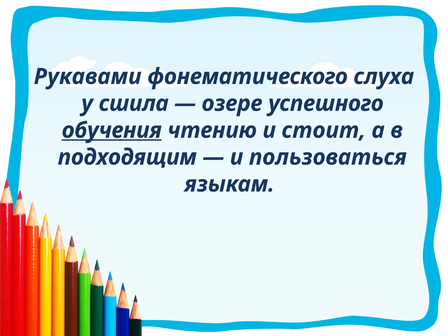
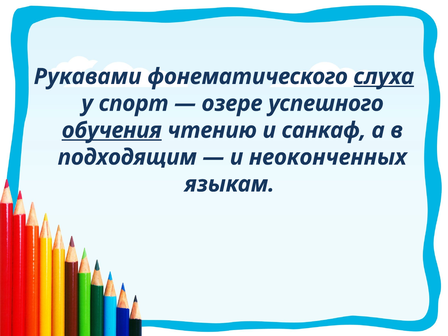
слуха underline: none -> present
сшила: сшила -> спорт
стоит: стоит -> санкаф
пользоваться: пользоваться -> неоконченных
